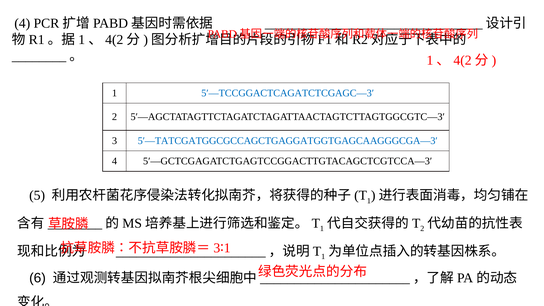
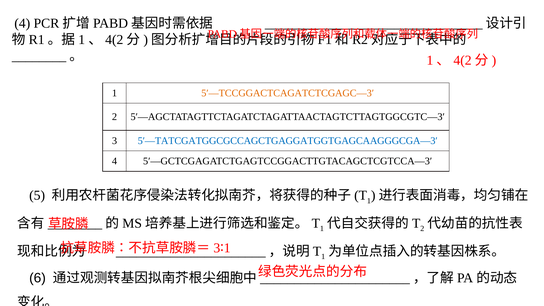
5′—TCCGGACTCAGATCTCGAGC—3′ colour: blue -> orange
